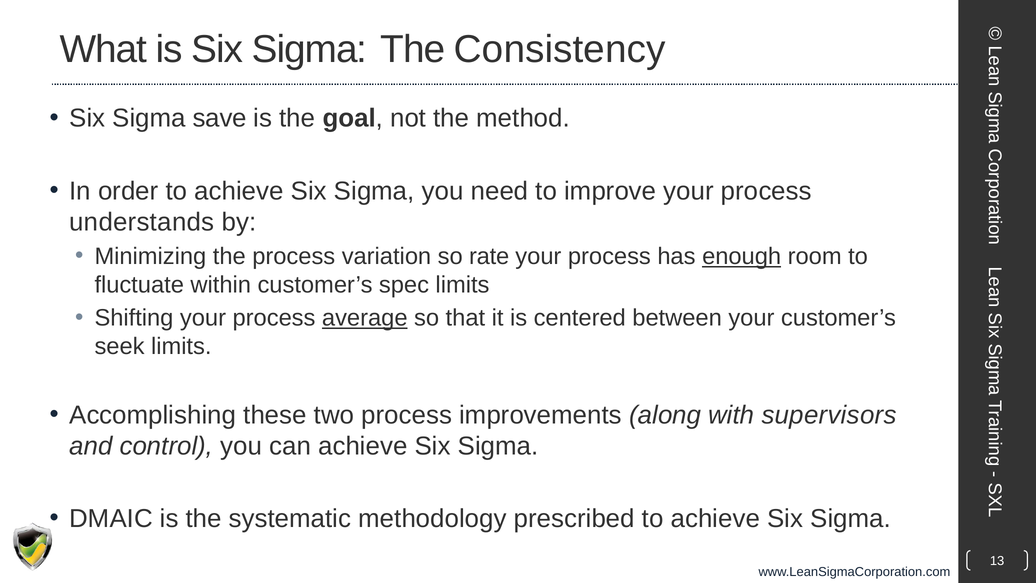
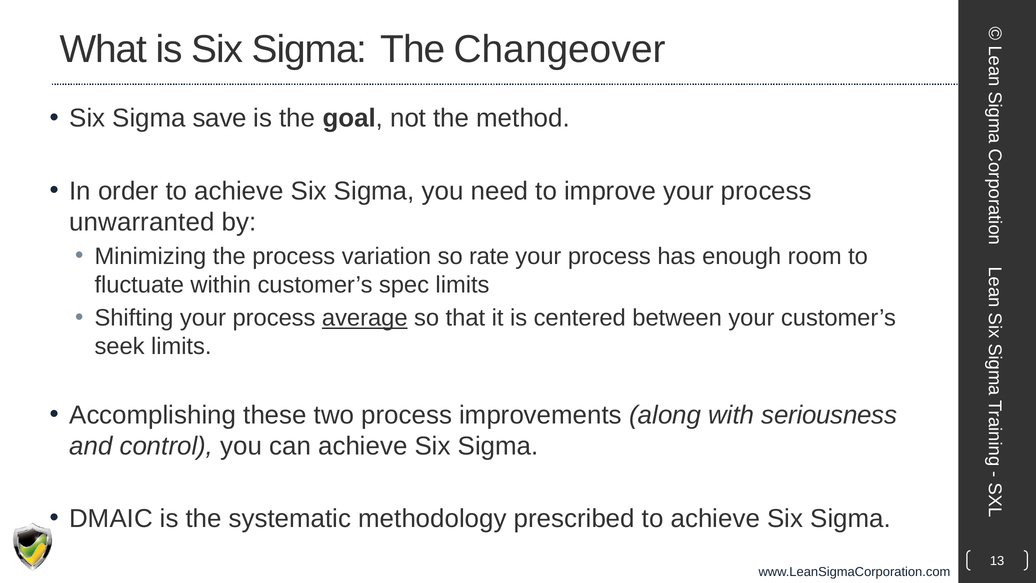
Consistency: Consistency -> Changeover
understands: understands -> unwarranted
enough underline: present -> none
supervisors: supervisors -> seriousness
